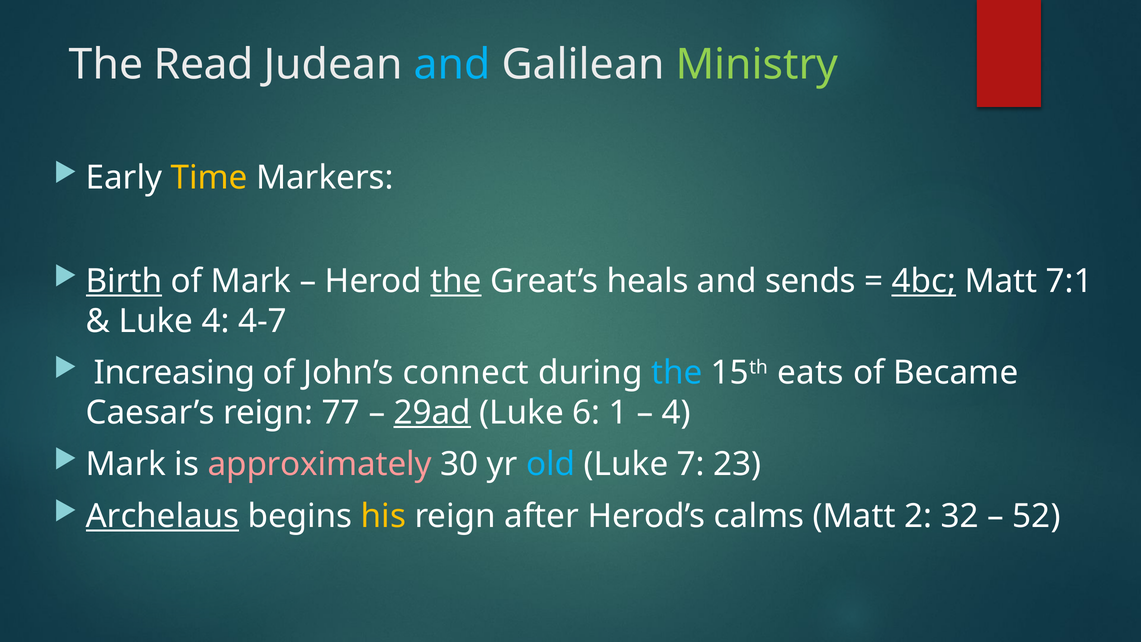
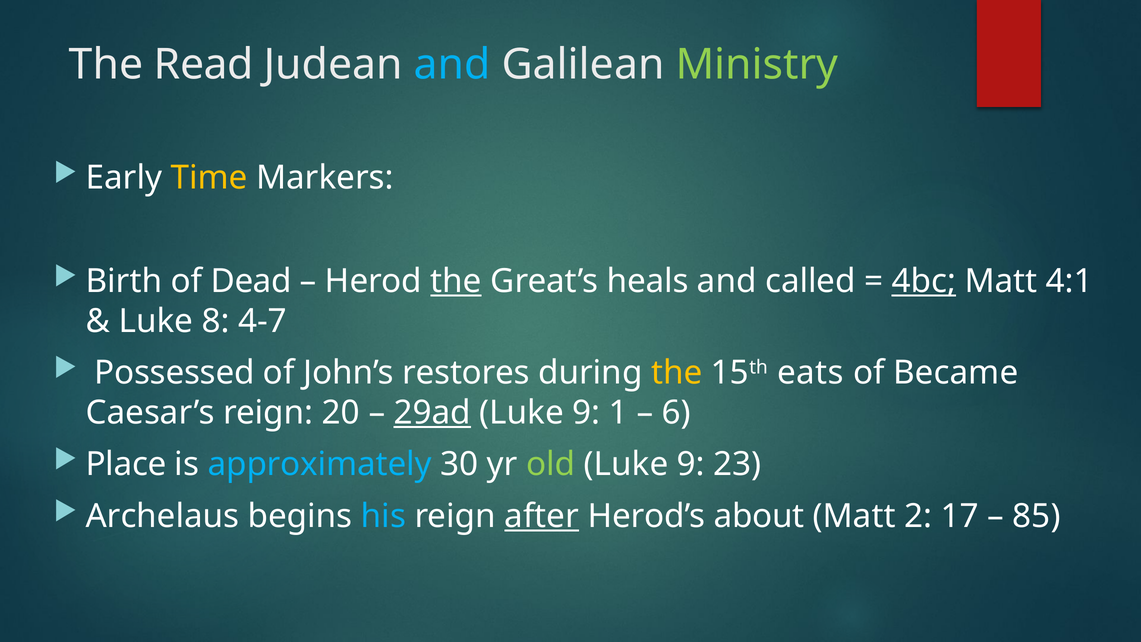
Birth underline: present -> none
of Mark: Mark -> Dead
sends: sends -> called
7:1: 7:1 -> 4:1
Luke 4: 4 -> 8
Increasing: Increasing -> Possessed
connect: connect -> restores
the at (677, 373) colour: light blue -> yellow
77: 77 -> 20
6 at (586, 413): 6 -> 9
4 at (676, 413): 4 -> 6
Mark at (126, 464): Mark -> Place
approximately colour: pink -> light blue
old colour: light blue -> light green
7 at (691, 464): 7 -> 9
Archelaus underline: present -> none
his colour: yellow -> light blue
after underline: none -> present
calms: calms -> about
32: 32 -> 17
52: 52 -> 85
